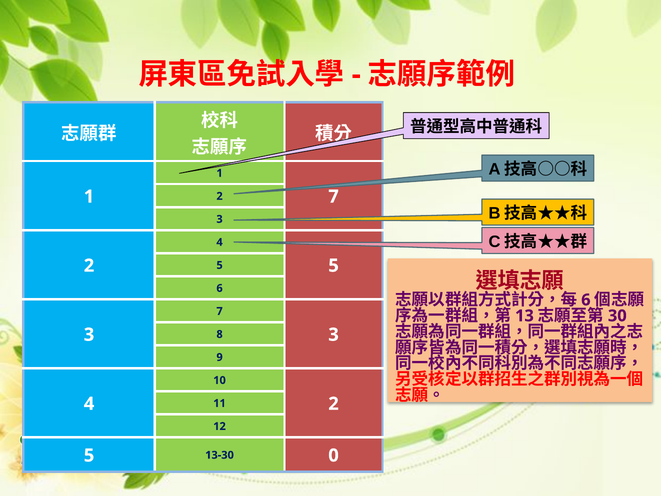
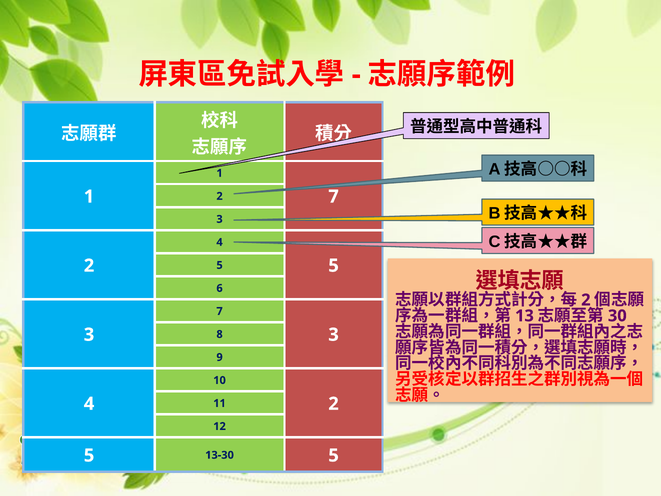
6 at (586, 300): 6 -> 2
13-30 0: 0 -> 5
